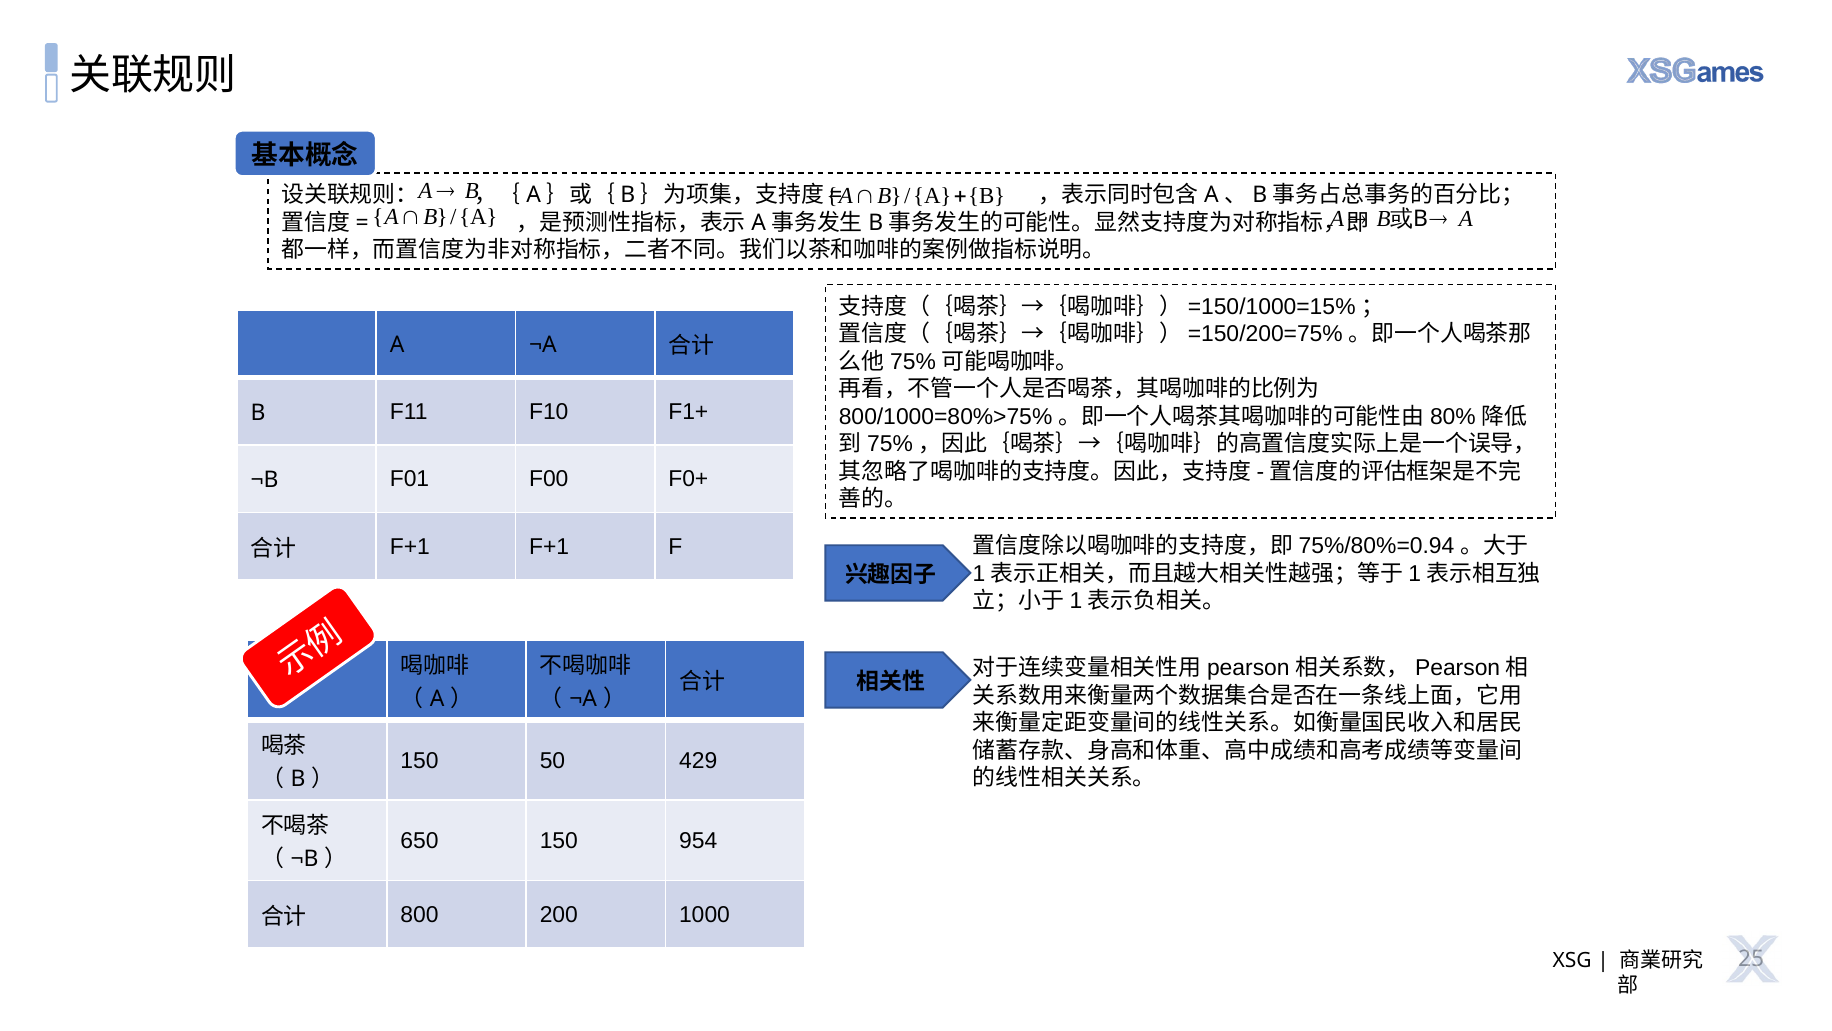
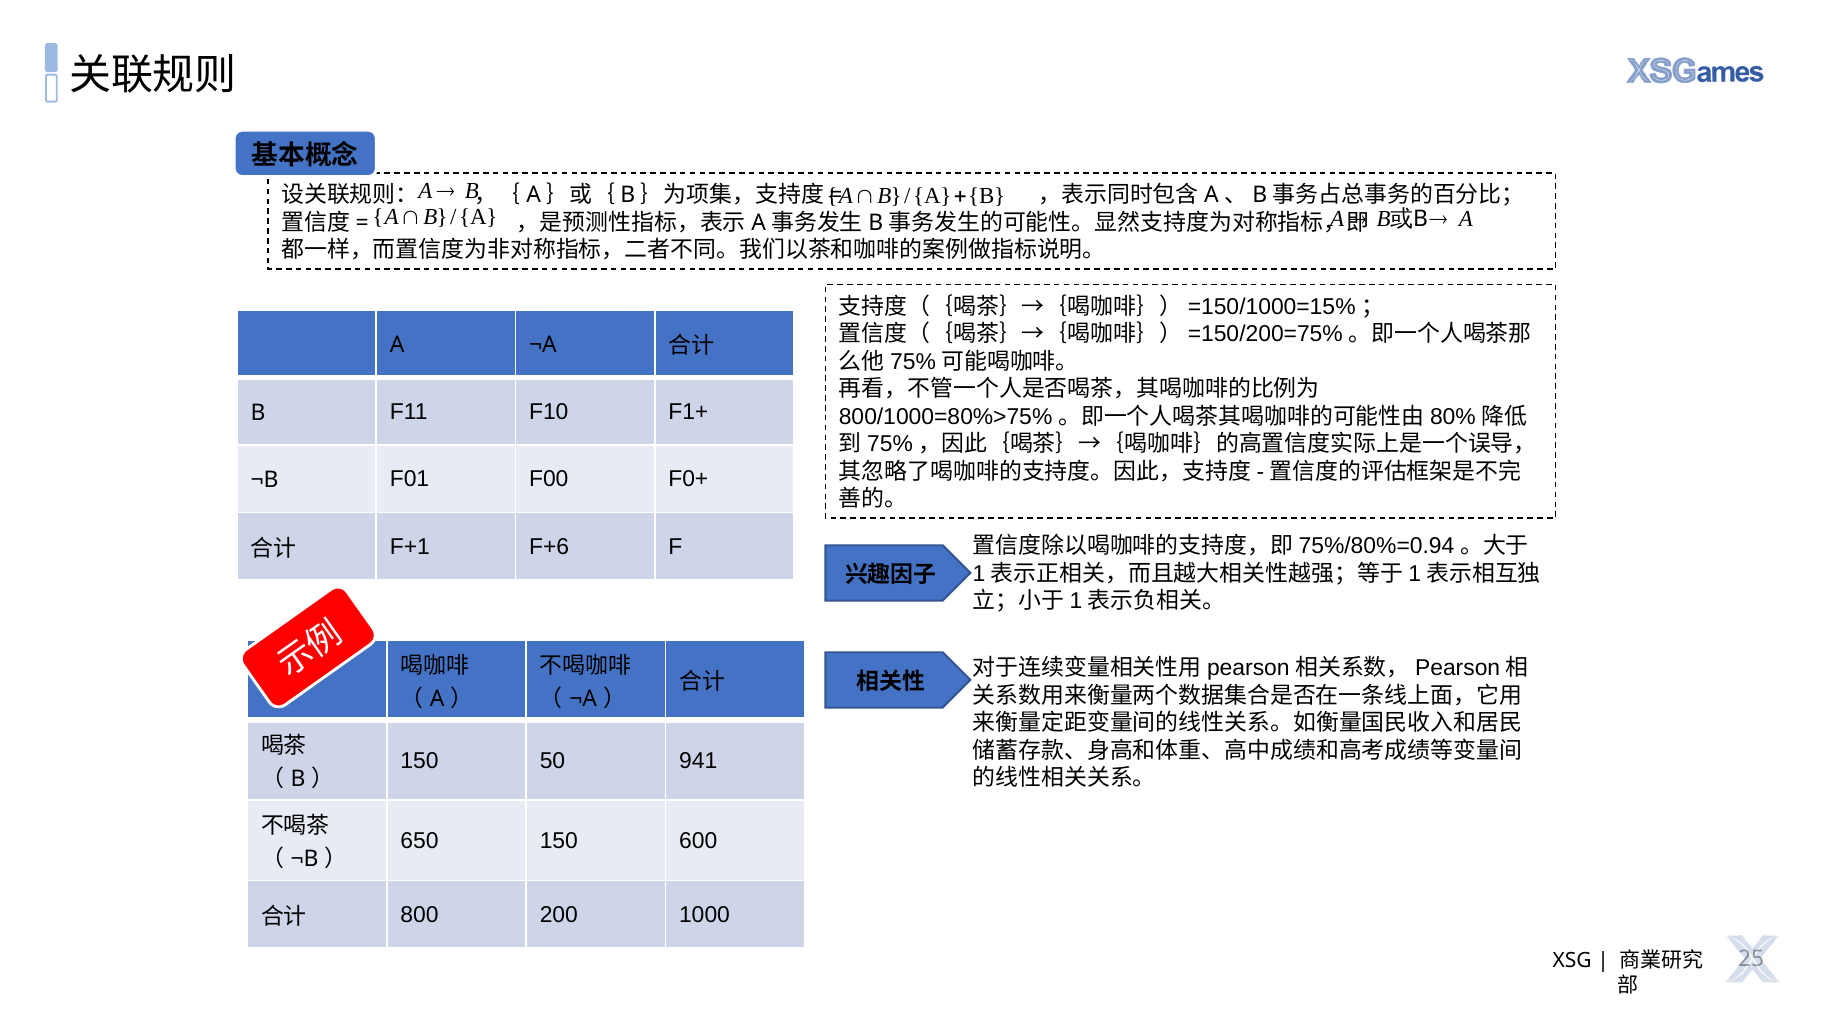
F+1 F+1: F+1 -> F+6
429: 429 -> 941
954: 954 -> 600
